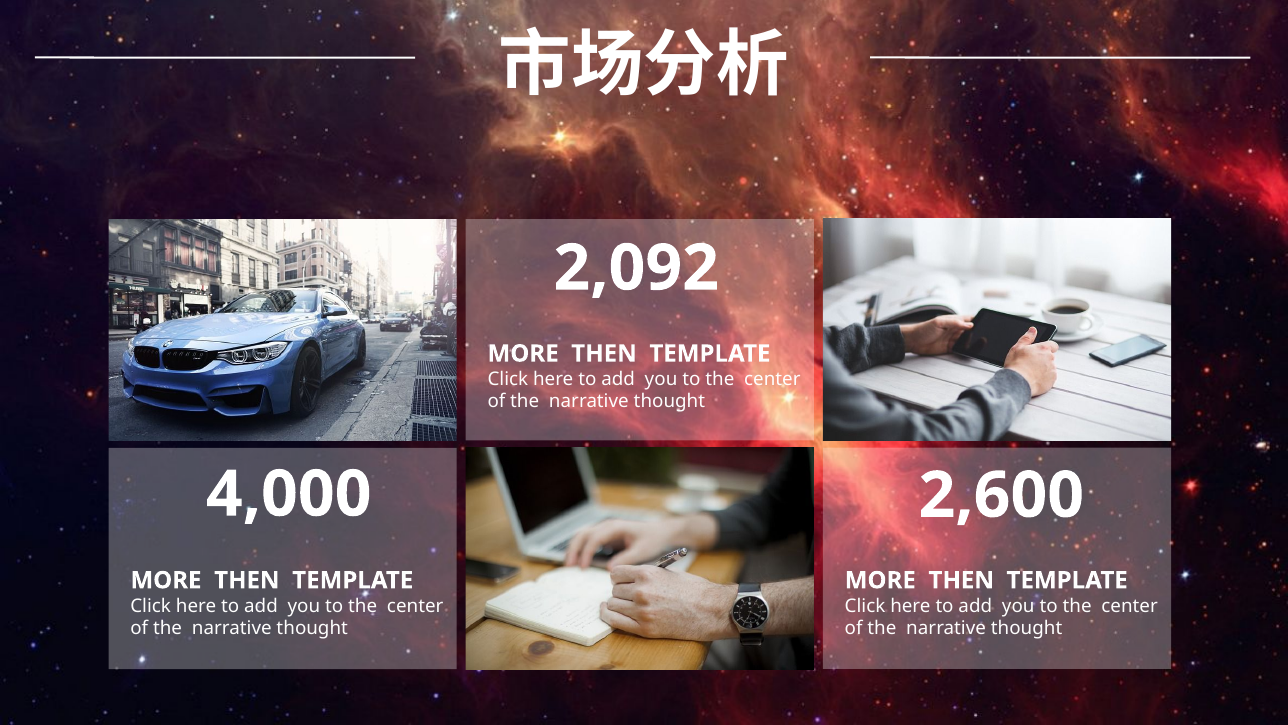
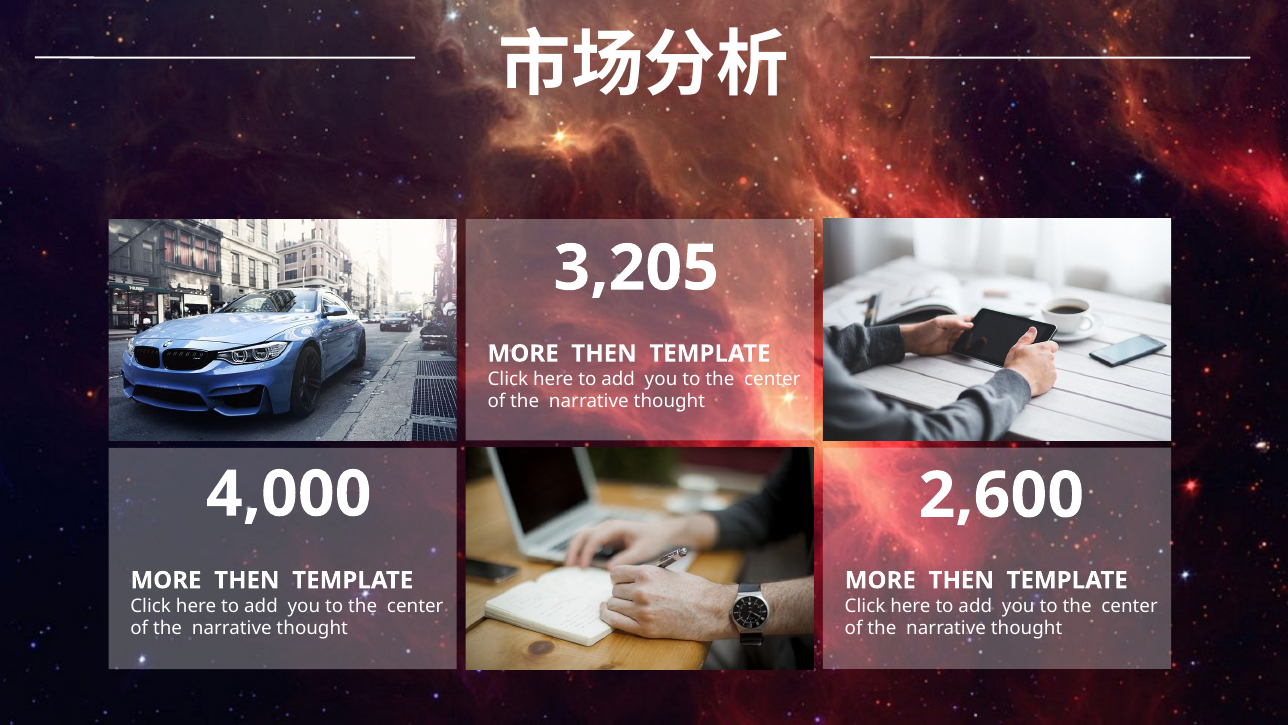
2,092: 2,092 -> 3,205
